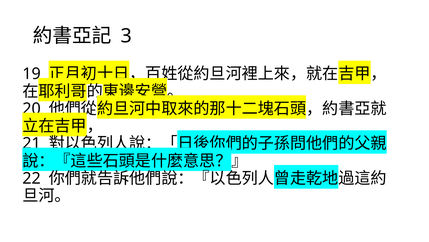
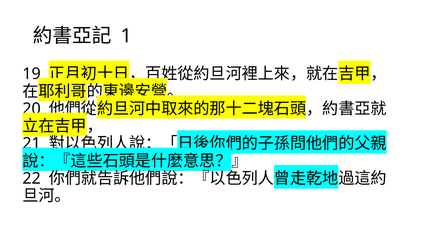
3: 3 -> 1
